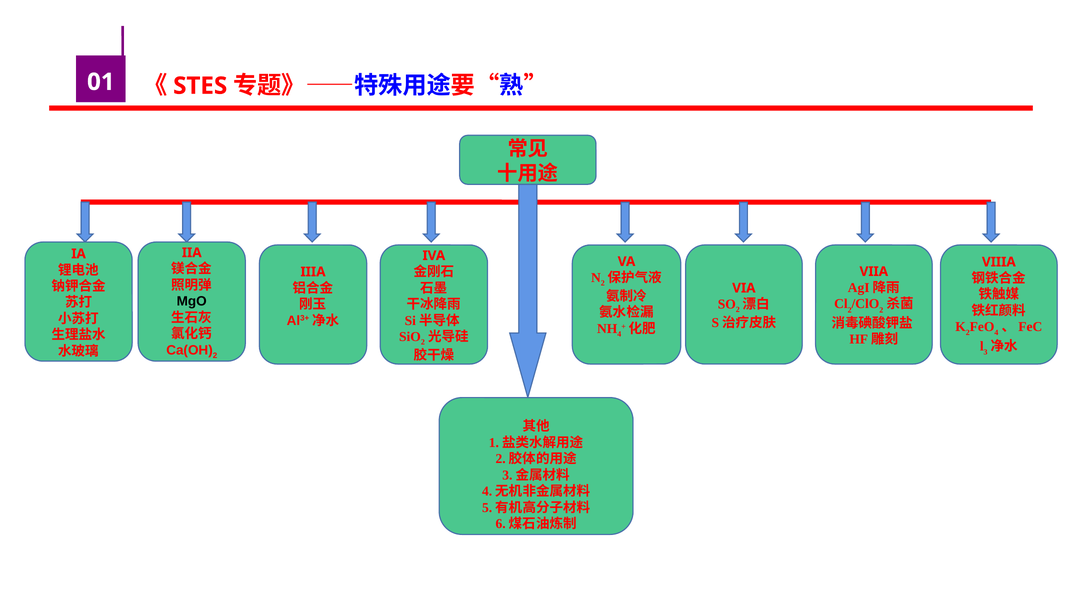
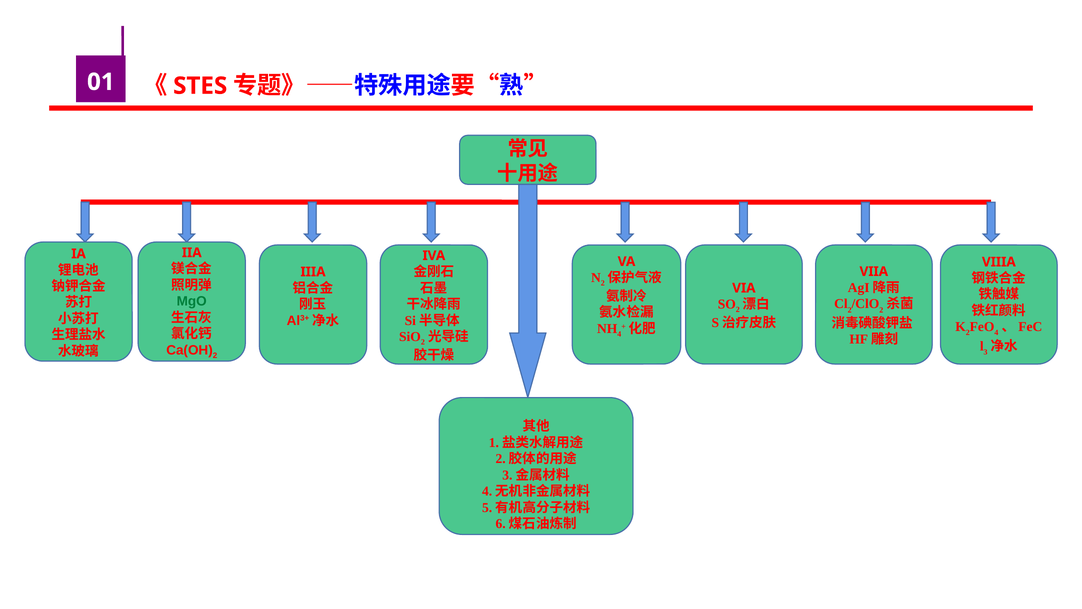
MgO colour: black -> green
